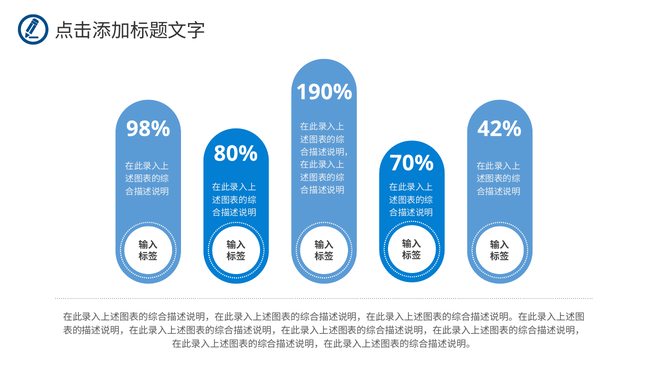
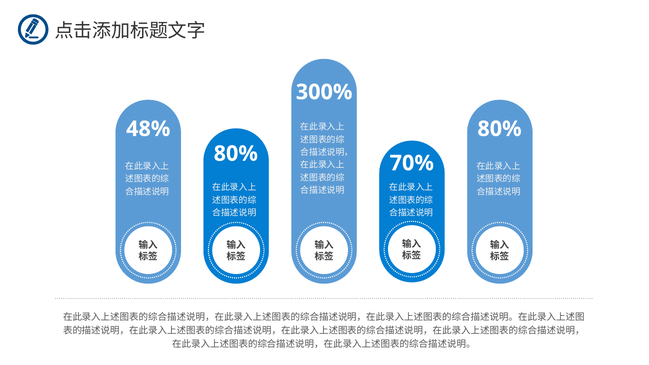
190%: 190% -> 300%
98%: 98% -> 48%
42% at (499, 129): 42% -> 80%
